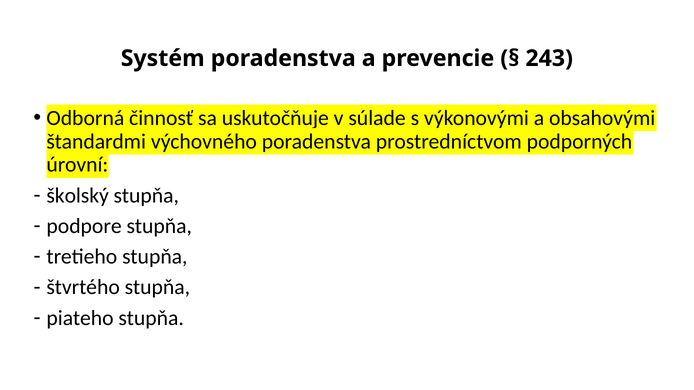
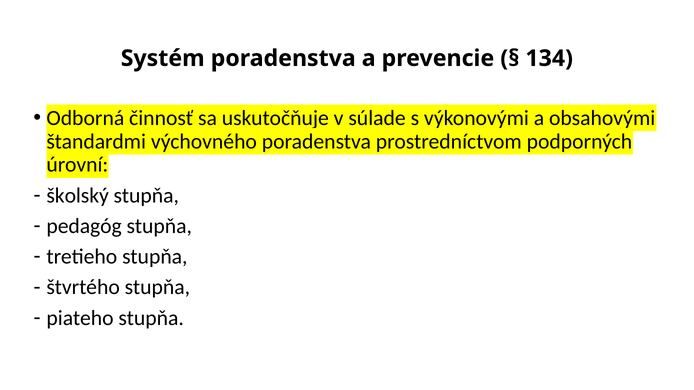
243: 243 -> 134
podpore: podpore -> pedagóg
